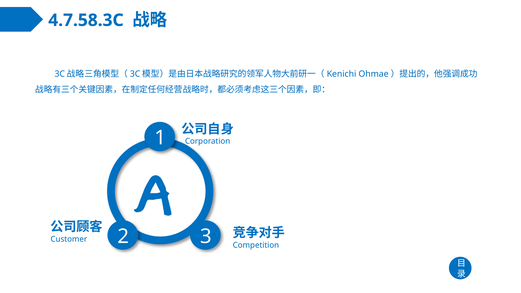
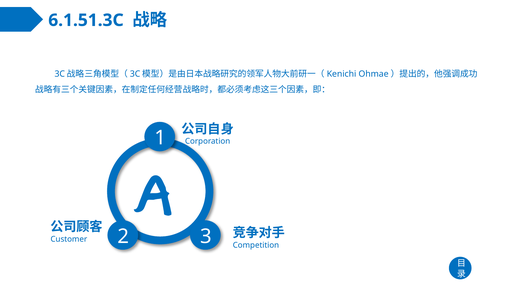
4.7.58.3C: 4.7.58.3C -> 6.1.51.3C
